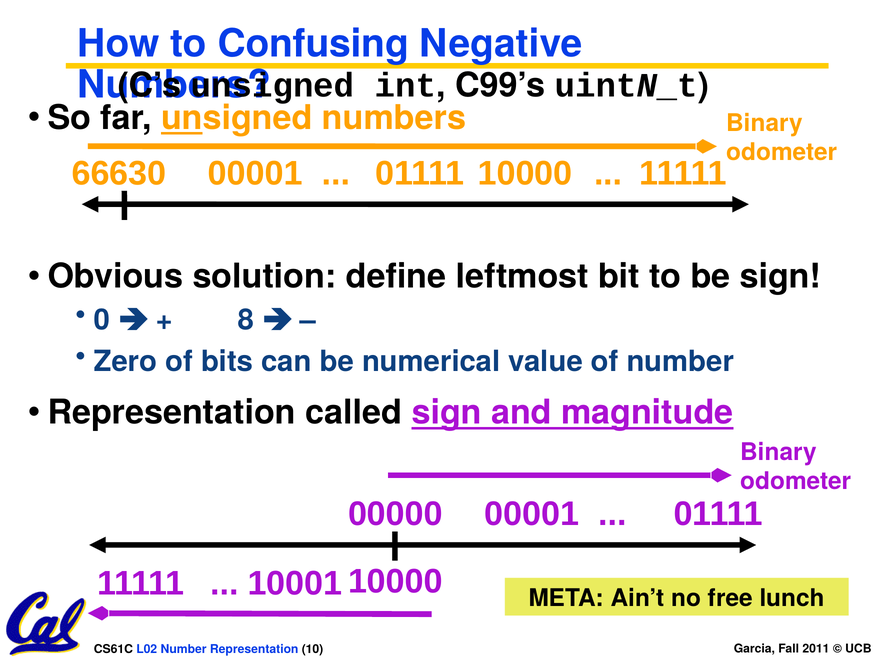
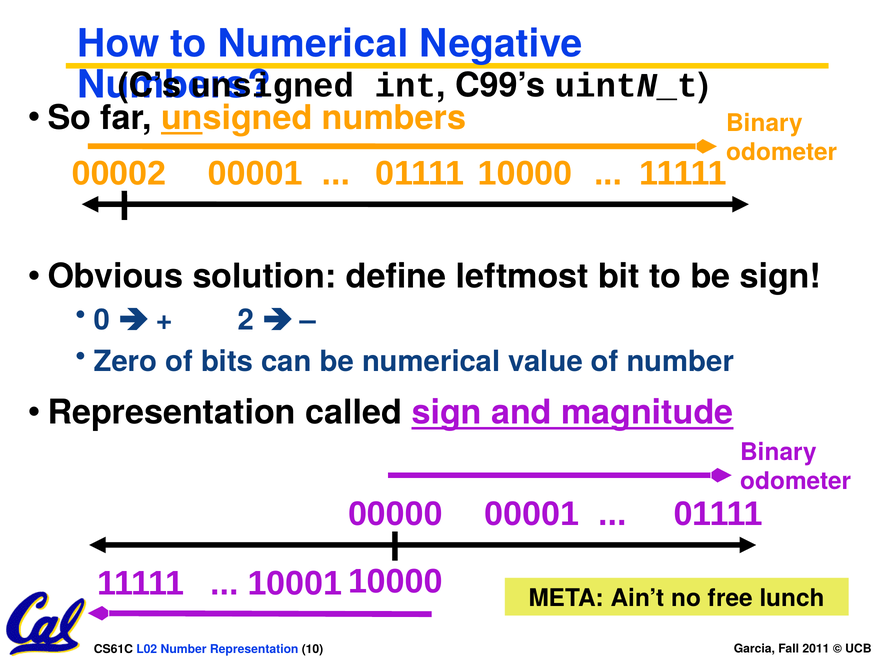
to Confusing: Confusing -> Numerical
66630: 66630 -> 00002
8: 8 -> 2
